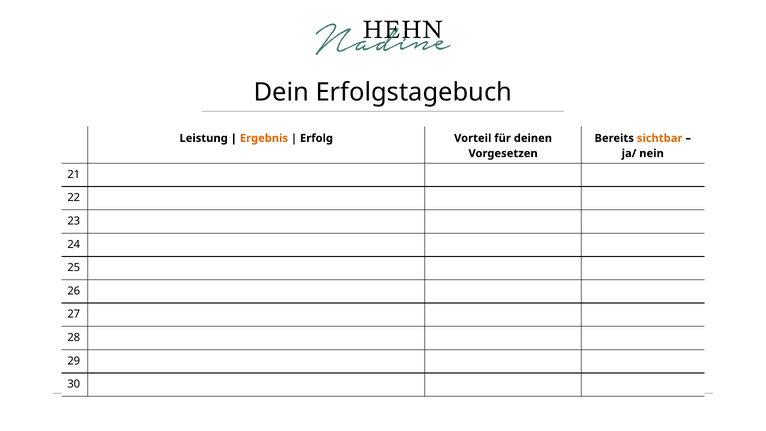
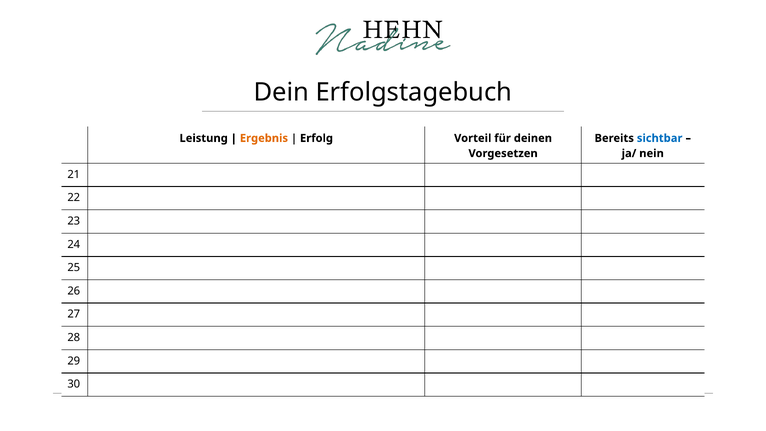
sichtbar colour: orange -> blue
